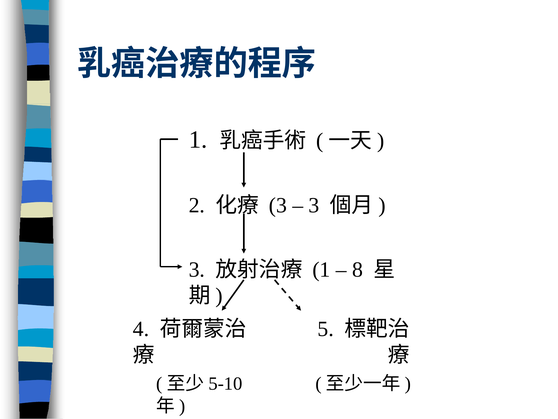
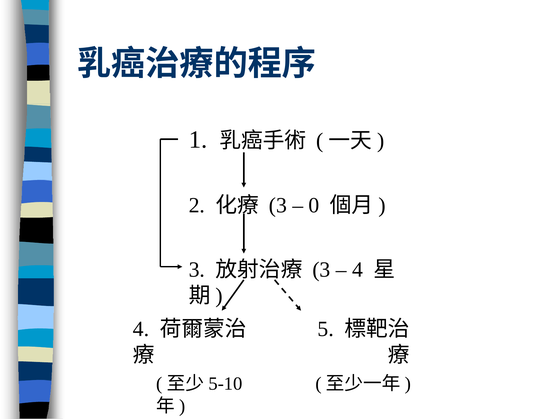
3 at (314, 205): 3 -> 0
1 at (321, 269): 1 -> 3
8 at (357, 269): 8 -> 4
